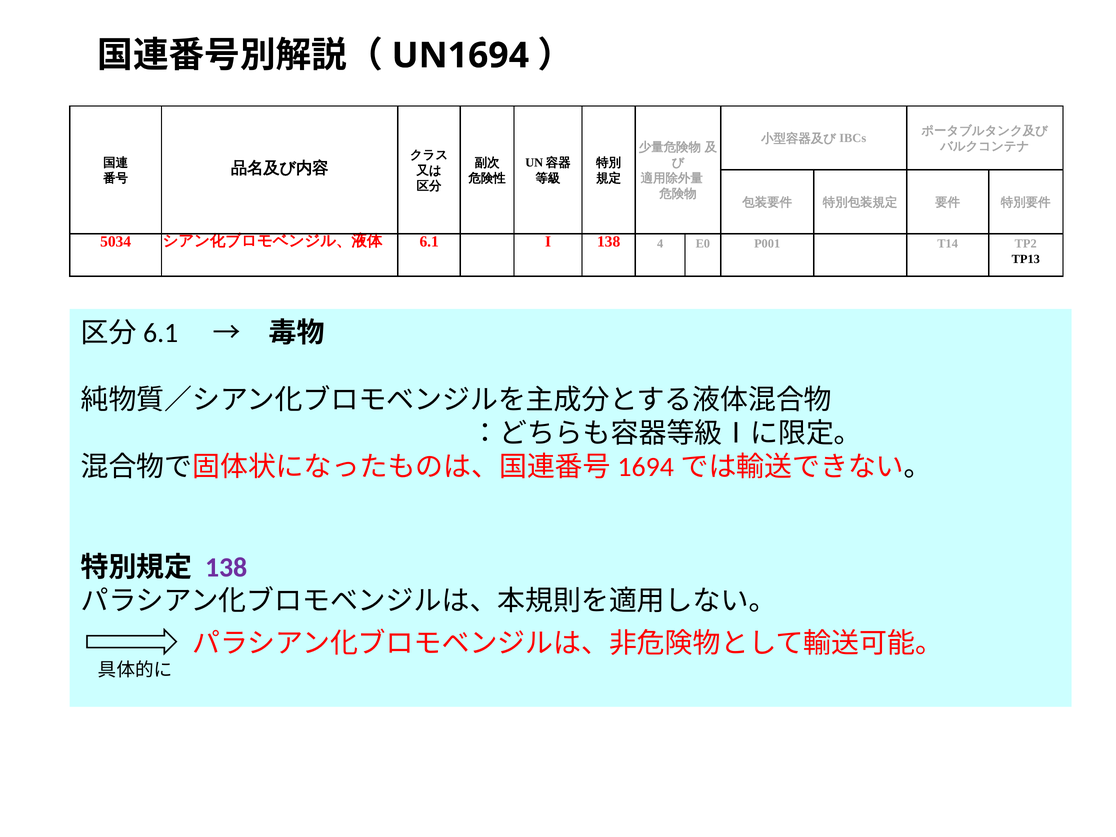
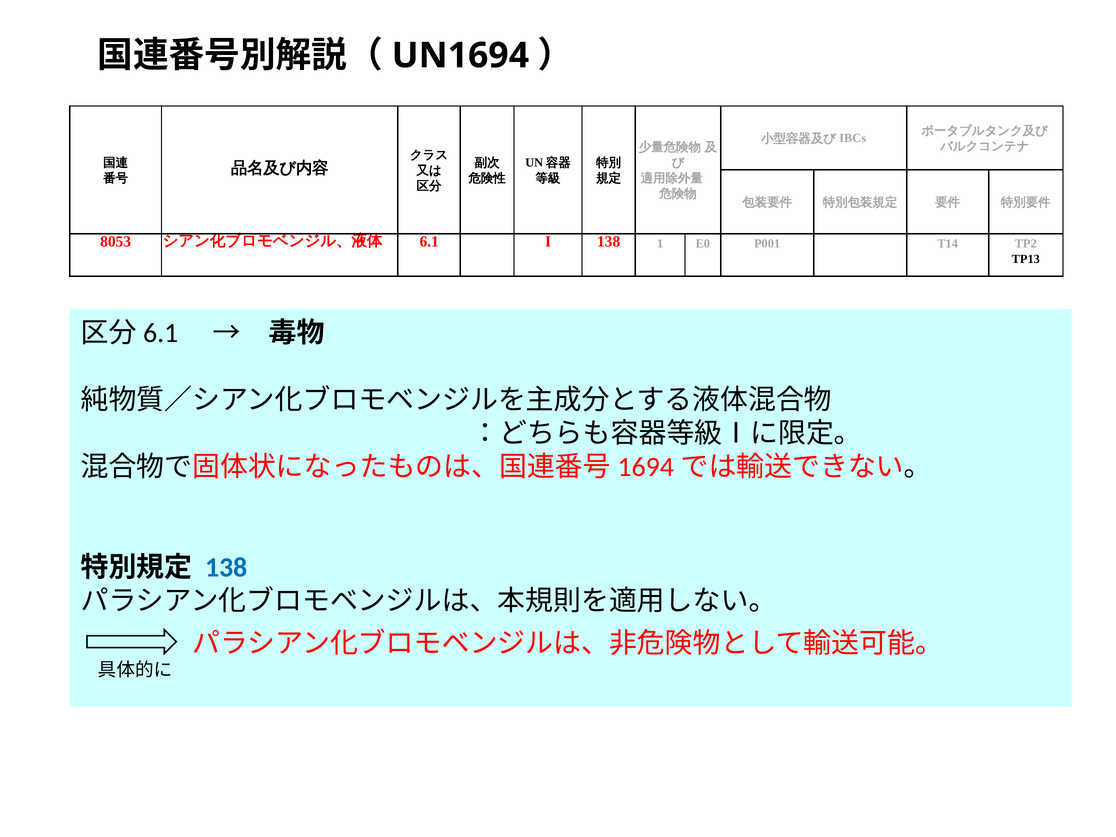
5034: 5034 -> 8053
4: 4 -> 1
138 at (226, 567) colour: purple -> blue
